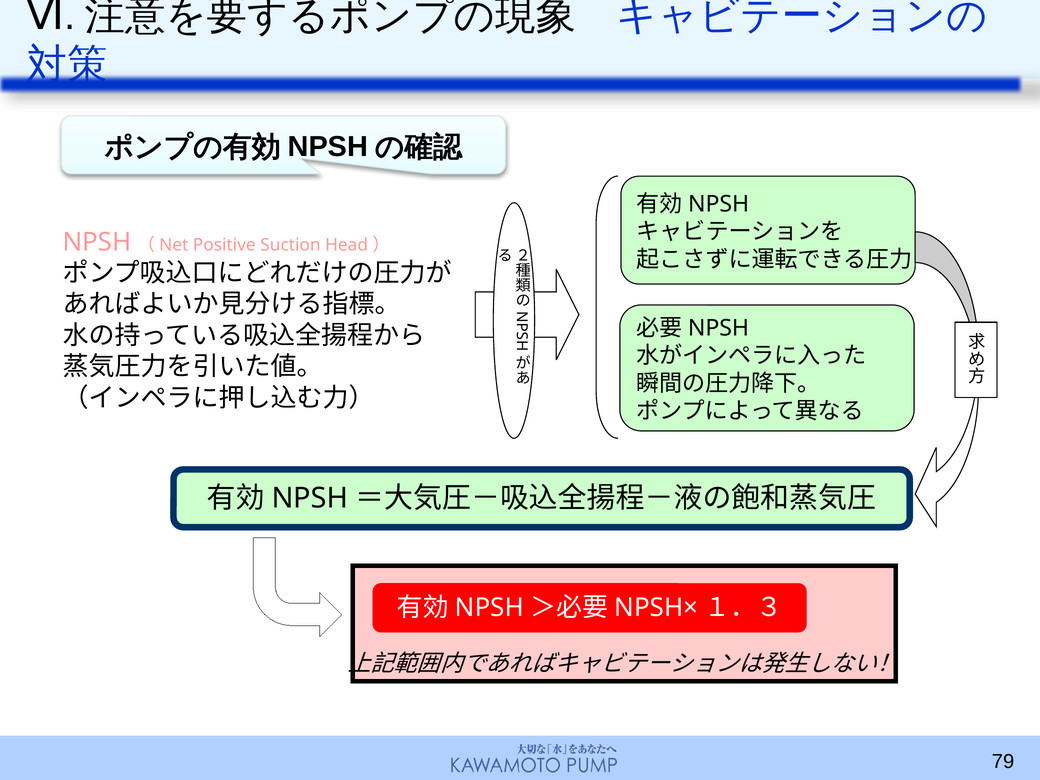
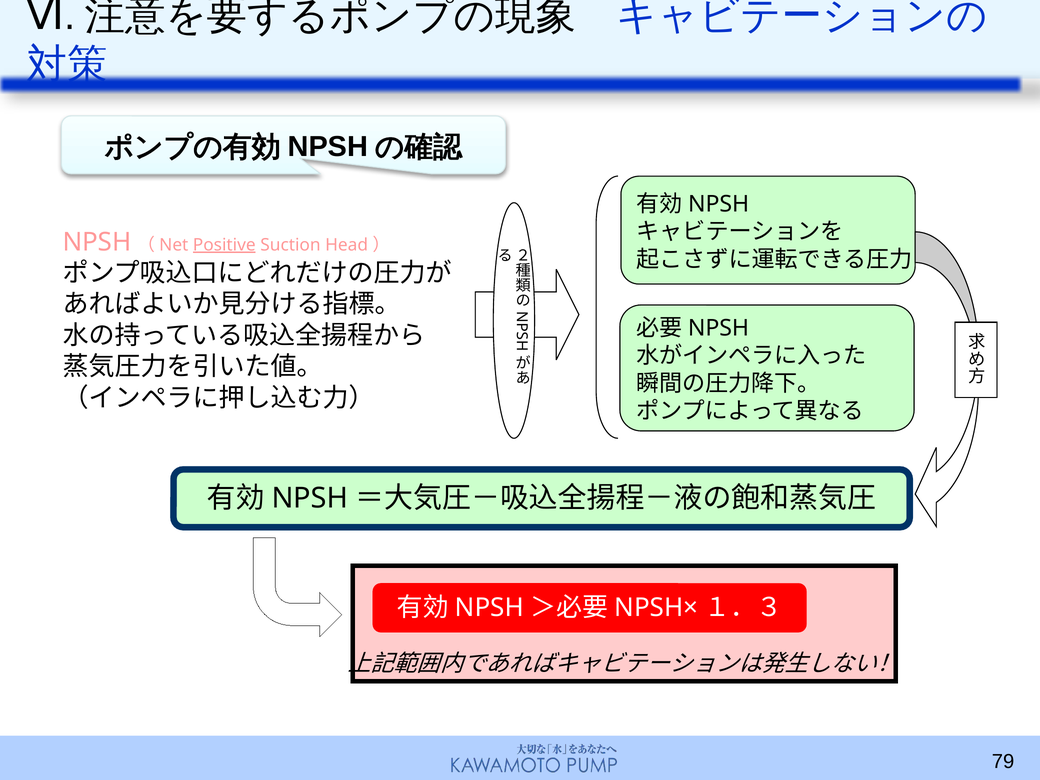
Positive underline: none -> present
